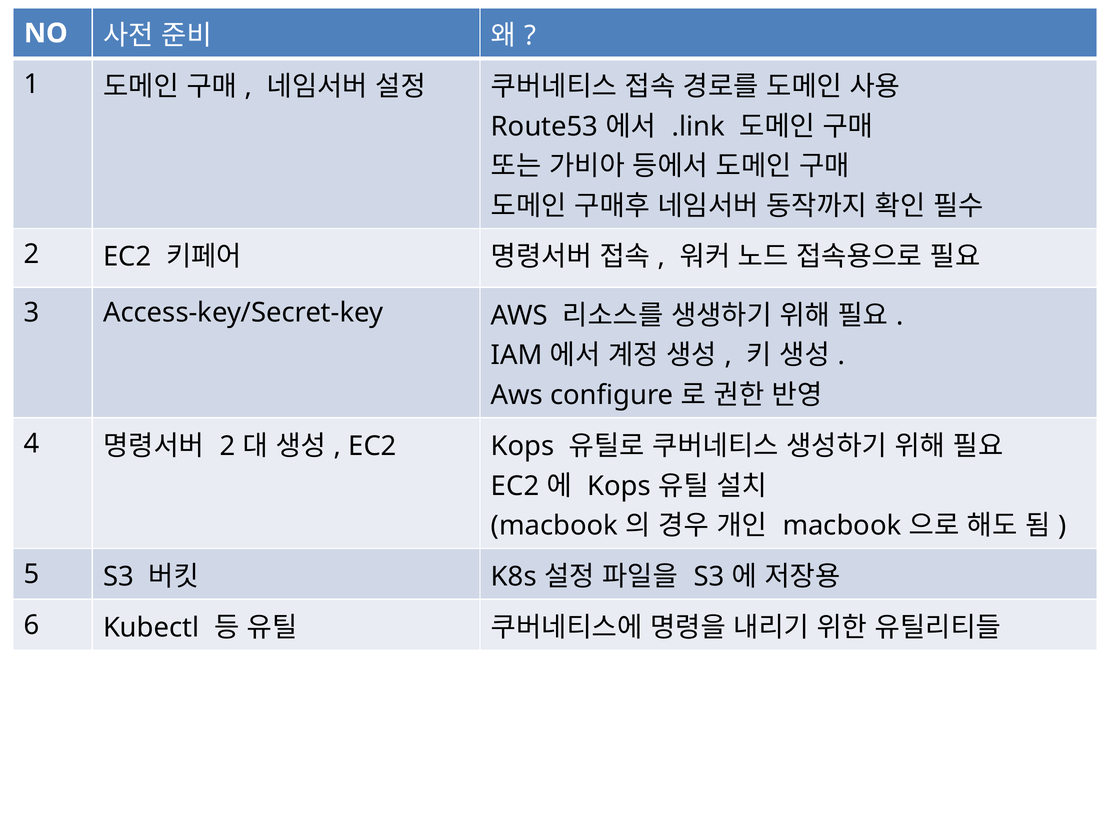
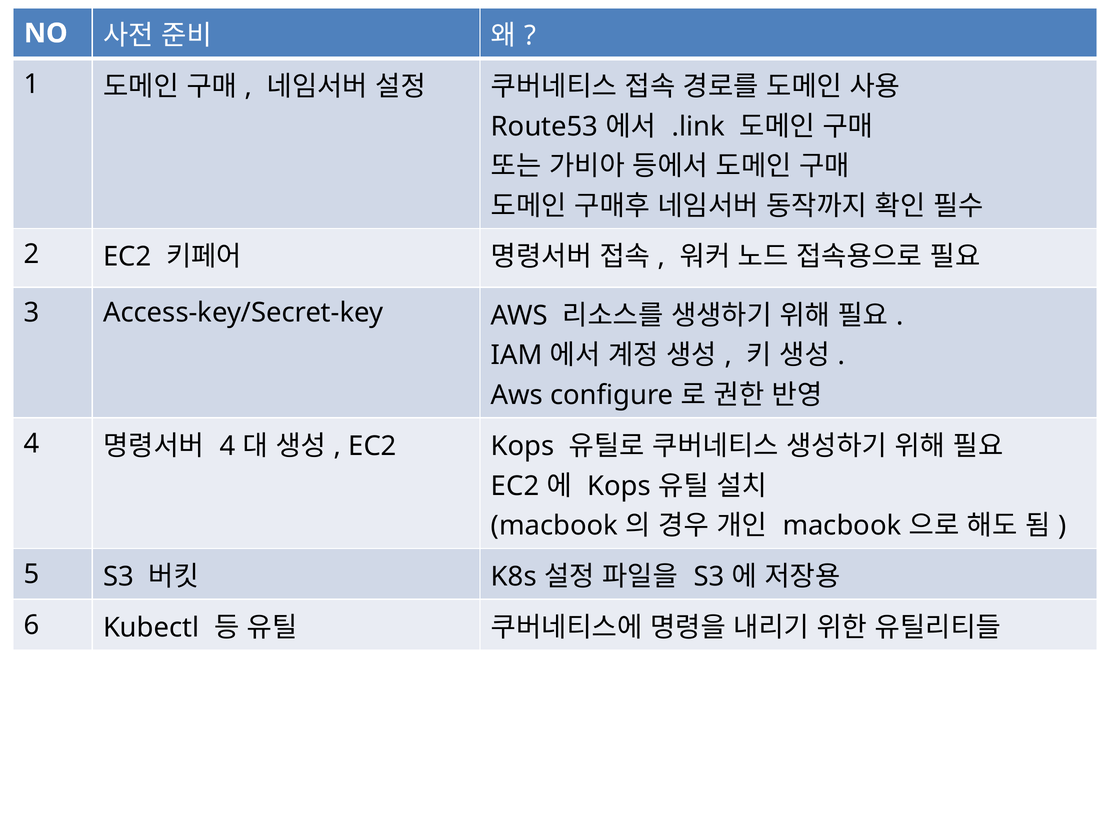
2 at (228, 446): 2 -> 4
